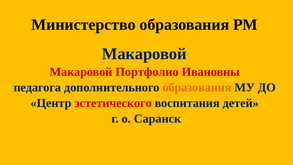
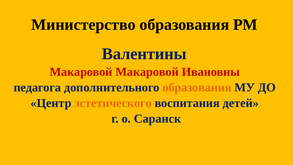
Макаровой at (144, 54): Макаровой -> Валентины
Макаровой Портфолио: Портфолио -> Макаровой
эстетического colour: red -> orange
